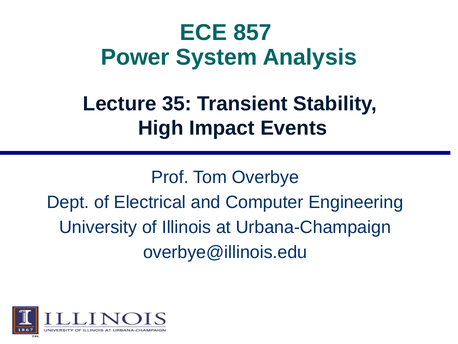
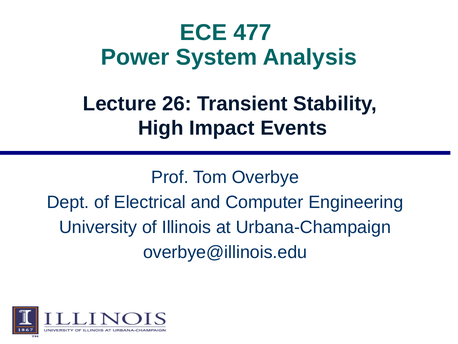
857: 857 -> 477
35: 35 -> 26
